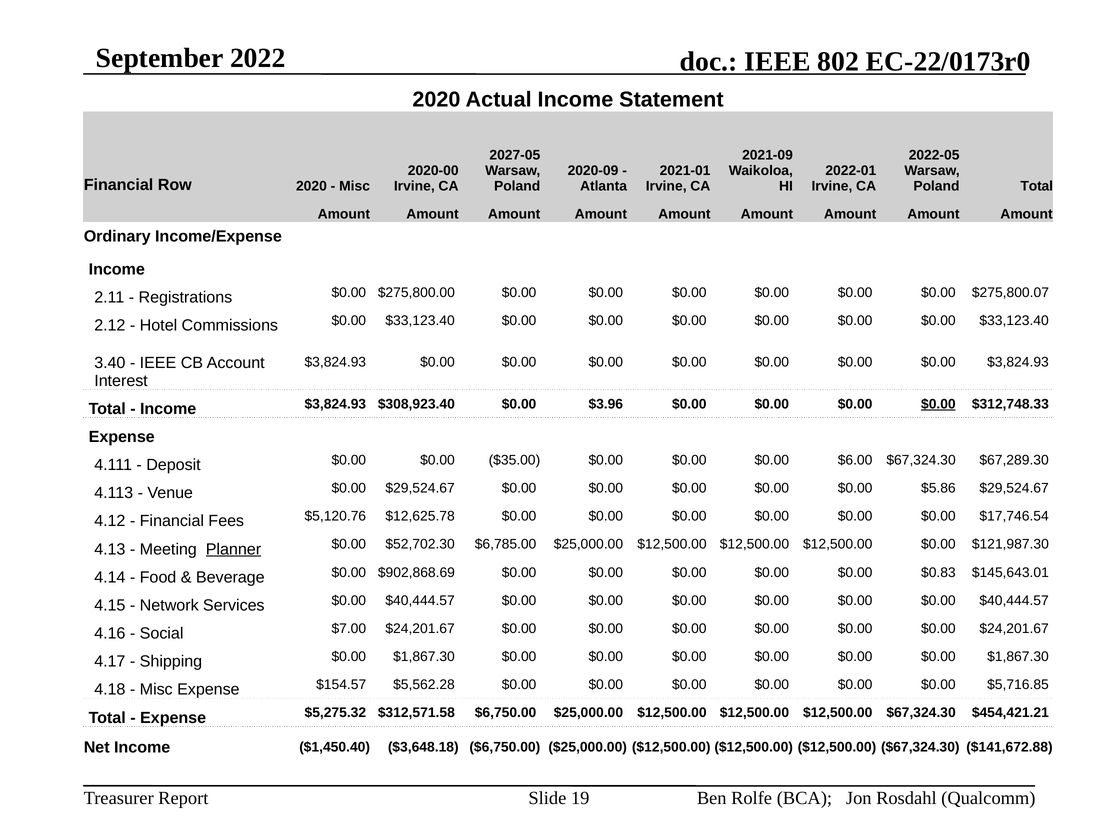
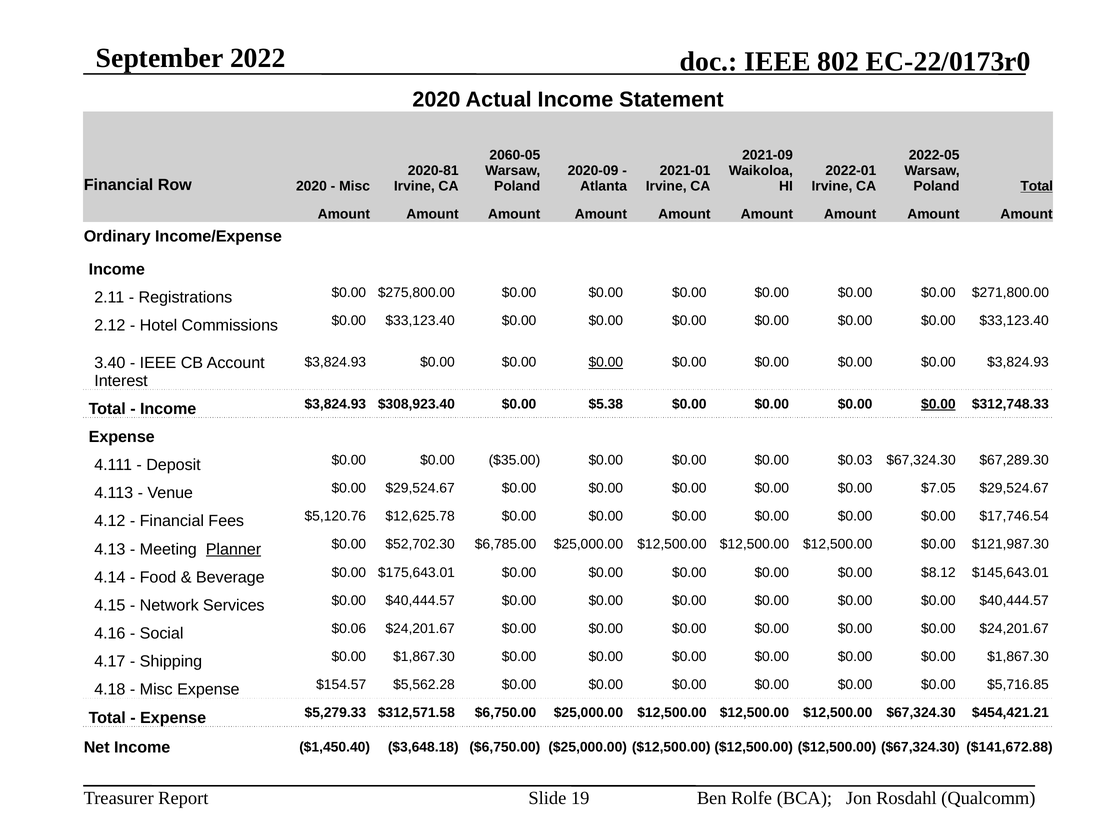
2027-05: 2027-05 -> 2060-05
2020-00: 2020-00 -> 2020-81
Total at (1037, 186) underline: none -> present
$275,800.07: $275,800.07 -> $271,800.00
$0.00 at (606, 362) underline: none -> present
$3.96: $3.96 -> $5.38
$6.00: $6.00 -> $0.03
$5.86: $5.86 -> $7.05
$902,868.69: $902,868.69 -> $175,643.01
$0.83: $0.83 -> $8.12
$7.00: $7.00 -> $0.06
$5,275.32: $5,275.32 -> $5,279.33
